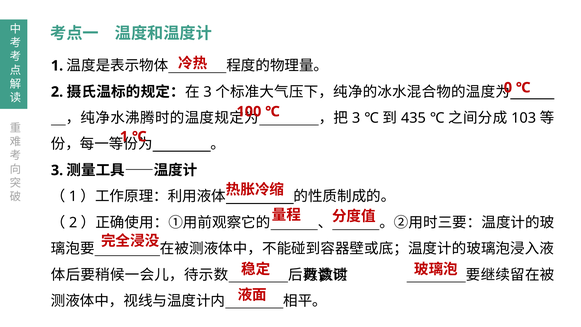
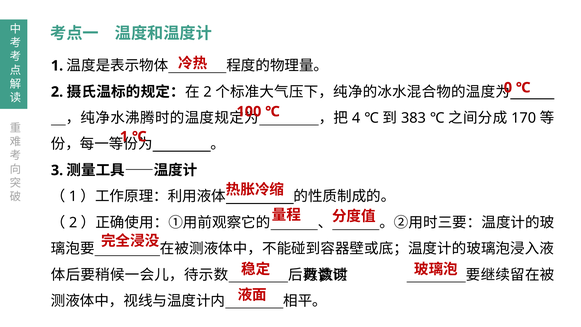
3 at (208, 92): 3 -> 2
3 at (356, 118): 3 -> 4
435: 435 -> 383
103: 103 -> 170
